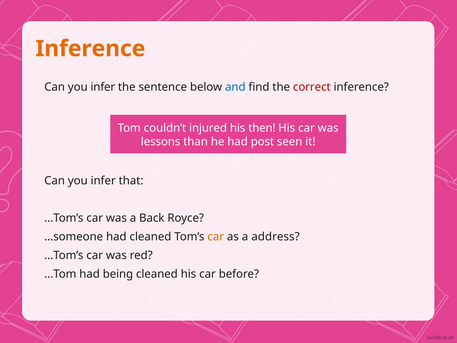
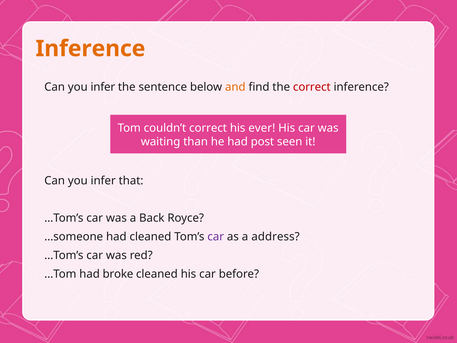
and colour: blue -> orange
couldn’t injured: injured -> correct
then: then -> ever
lessons: lessons -> waiting
car at (216, 237) colour: orange -> purple
being: being -> broke
